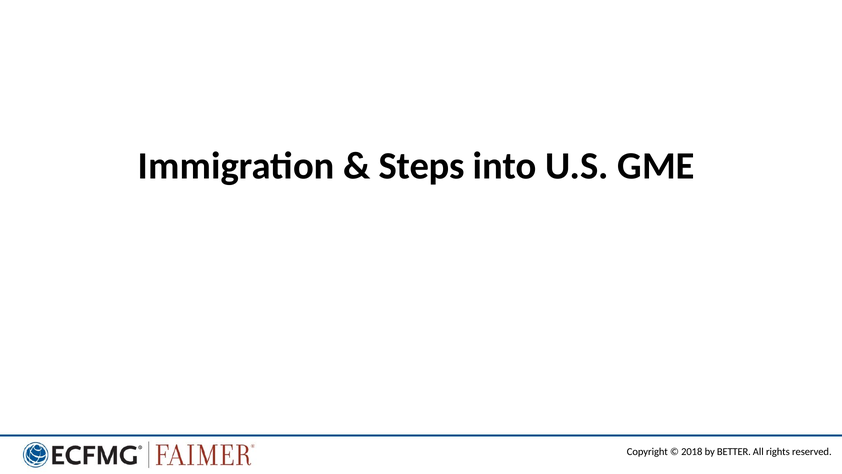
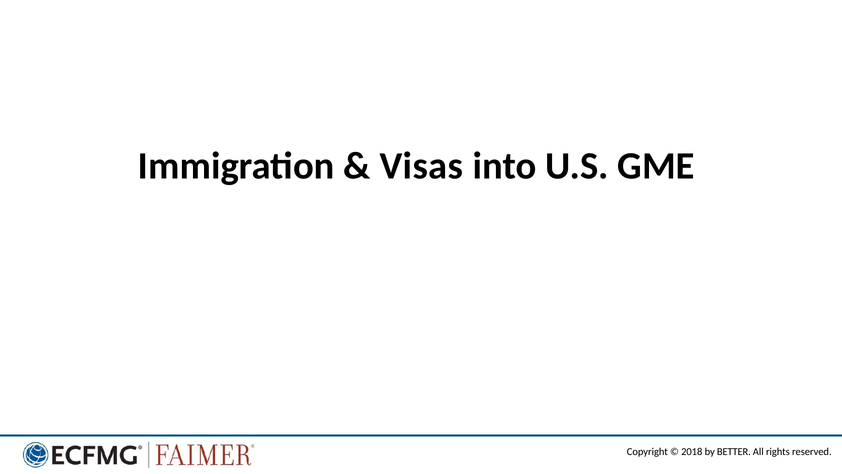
Steps: Steps -> Visas
